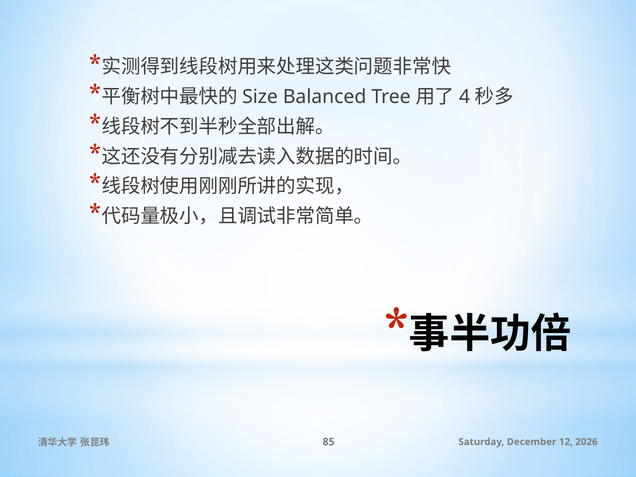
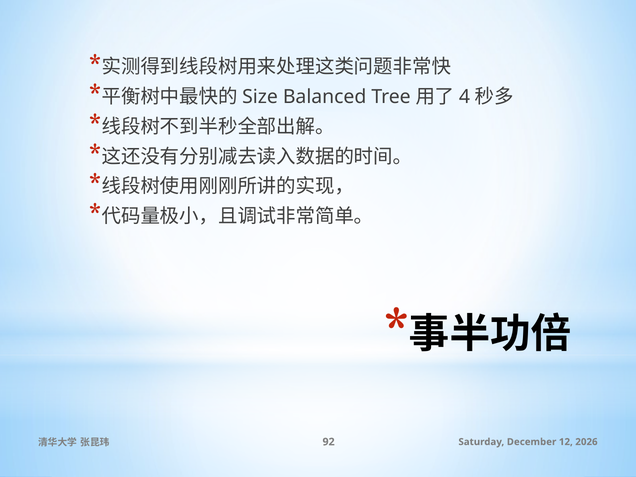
85: 85 -> 92
